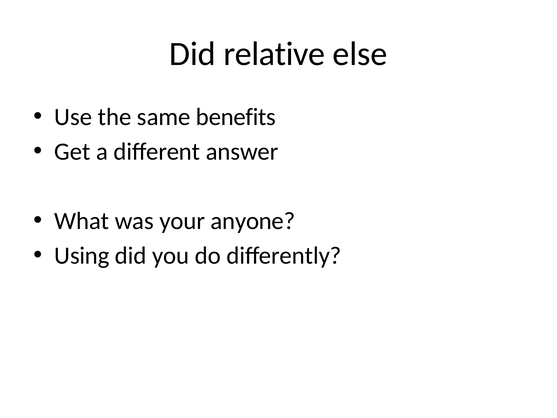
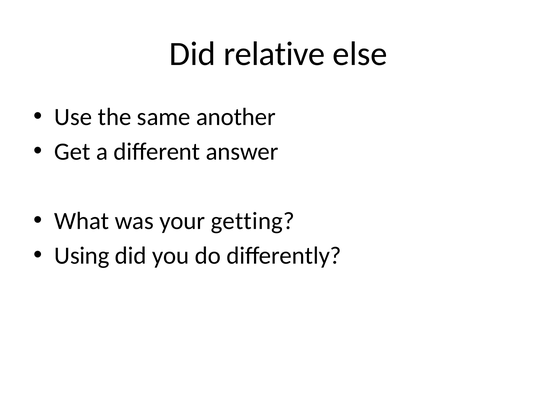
benefits: benefits -> another
anyone: anyone -> getting
